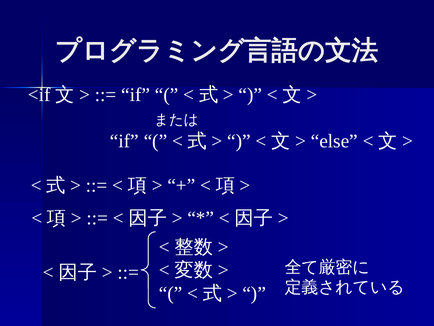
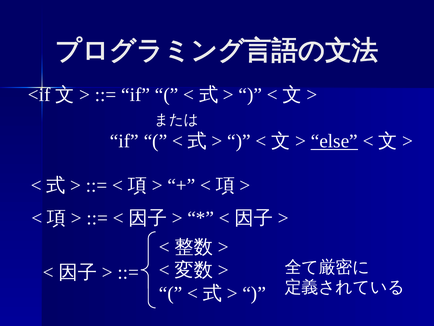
else underline: none -> present
